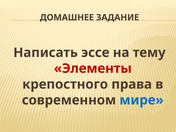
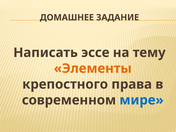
Элементы colour: red -> orange
